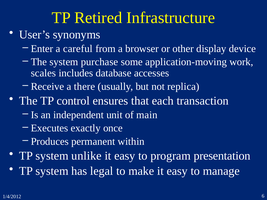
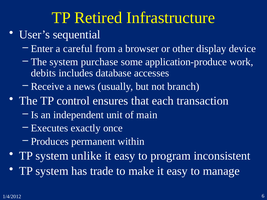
synonyms: synonyms -> sequential
application-moving: application-moving -> application-produce
scales: scales -> debits
there: there -> news
replica: replica -> branch
presentation: presentation -> inconsistent
legal: legal -> trade
